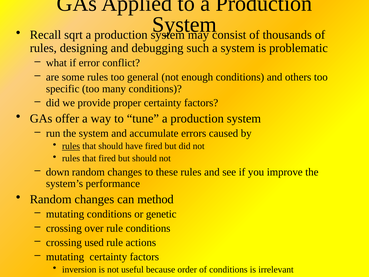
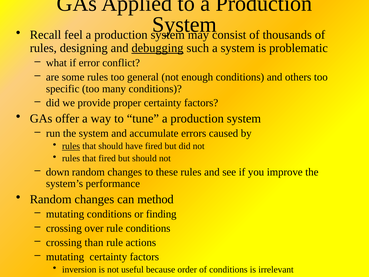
sqrt: sqrt -> feel
debugging underline: none -> present
genetic: genetic -> finding
used: used -> than
